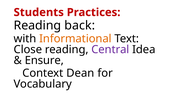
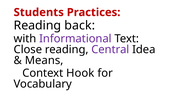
Informational colour: orange -> purple
Ensure: Ensure -> Means
Dean: Dean -> Hook
